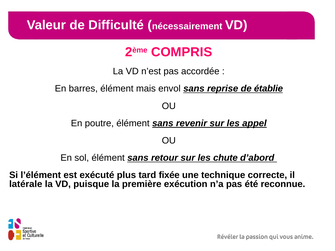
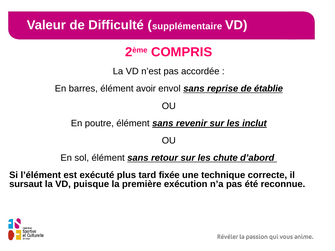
nécessairement: nécessairement -> supplémentaire
mais: mais -> avoir
appel: appel -> inclut
latérale: latérale -> sursaut
